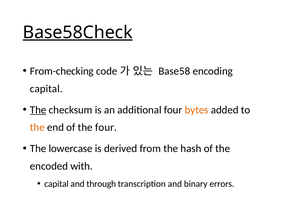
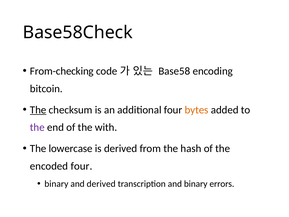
Base58Check underline: present -> none
capital at (46, 89): capital -> bitcoin
the at (37, 127) colour: orange -> purple
the four: four -> with
encoded with: with -> four
capital at (56, 184): capital -> binary
and through: through -> derived
